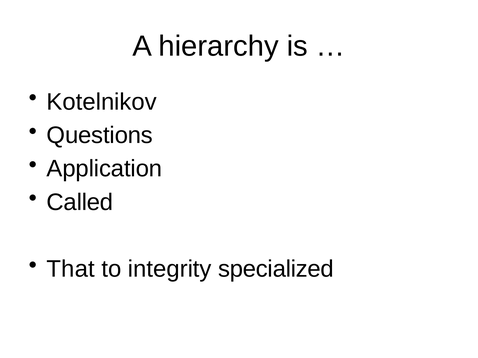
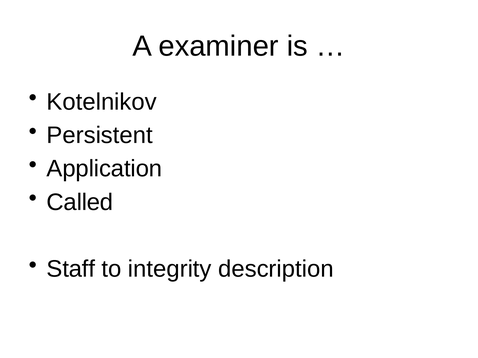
hierarchy: hierarchy -> examiner
Questions: Questions -> Persistent
That: That -> Staff
specialized: specialized -> description
